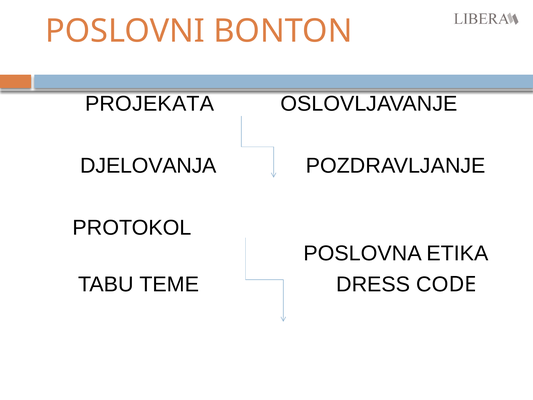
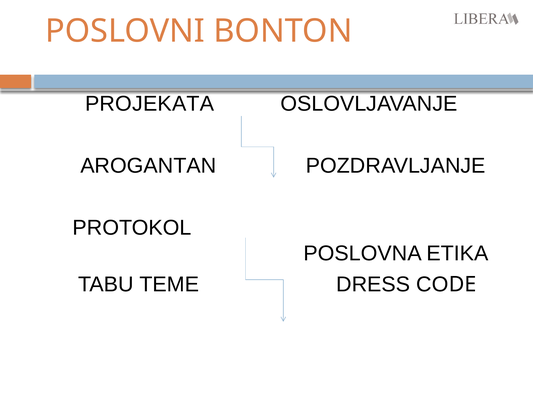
DJELOVANJA: DJELOVANJA -> AROGANTAN
